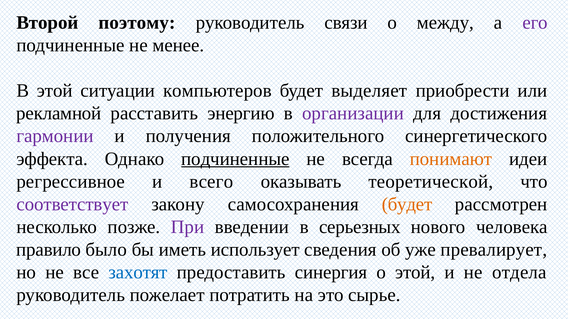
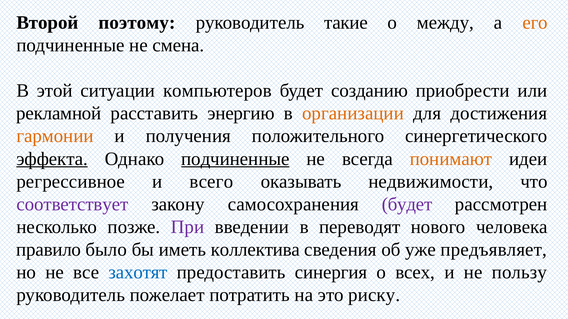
связи: связи -> такие
его colour: purple -> orange
менее: менее -> смена
выделяет: выделяет -> созданию
организации colour: purple -> orange
гармонии colour: purple -> orange
эффекта underline: none -> present
теоретической: теоретической -> недвижимости
будет at (407, 204) colour: orange -> purple
серьезных: серьезных -> переводят
использует: использует -> коллектива
превалирует: превалирует -> предъявляет
о этой: этой -> всех
отдела: отдела -> пользу
сырье: сырье -> риску
